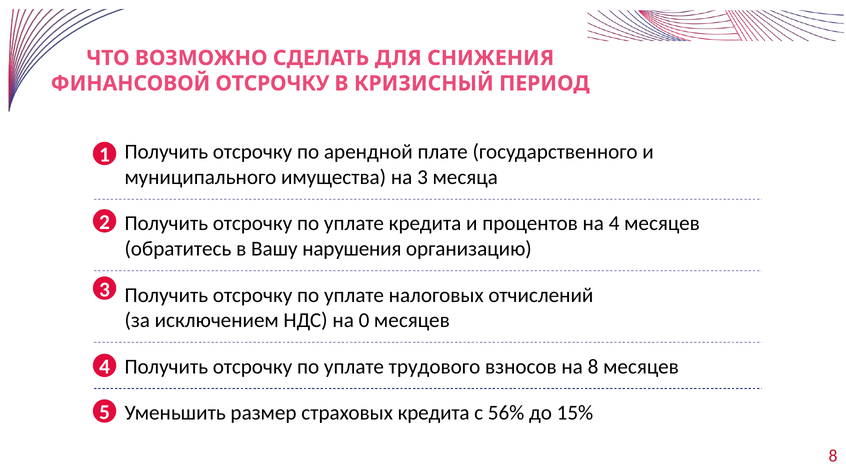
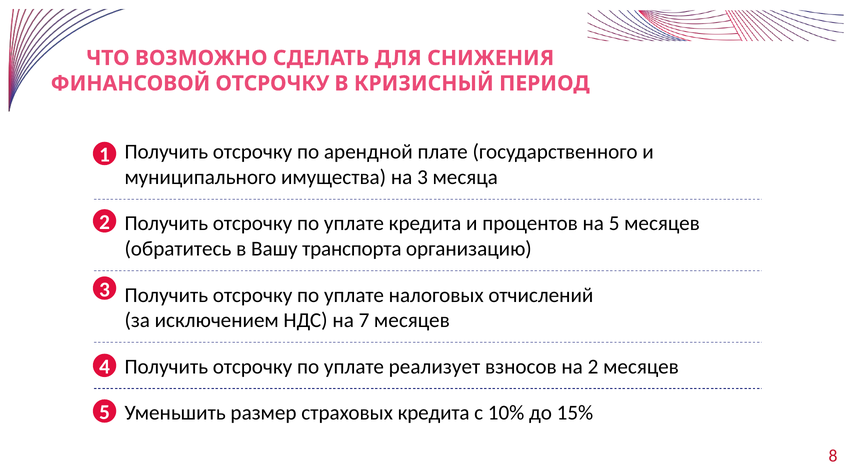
на 4: 4 -> 5
нарушения: нарушения -> транспорта
0: 0 -> 7
трудового: трудового -> реализует
на 8: 8 -> 2
56%: 56% -> 10%
